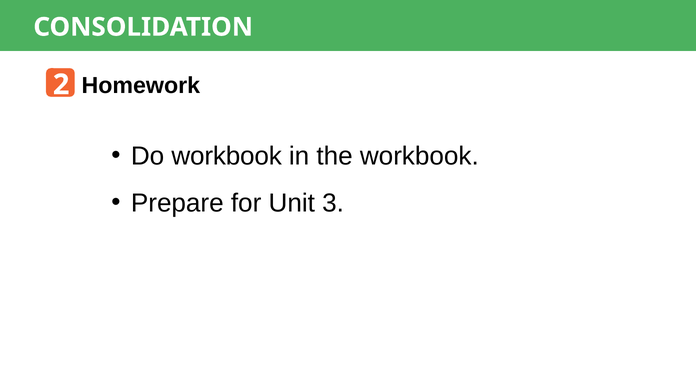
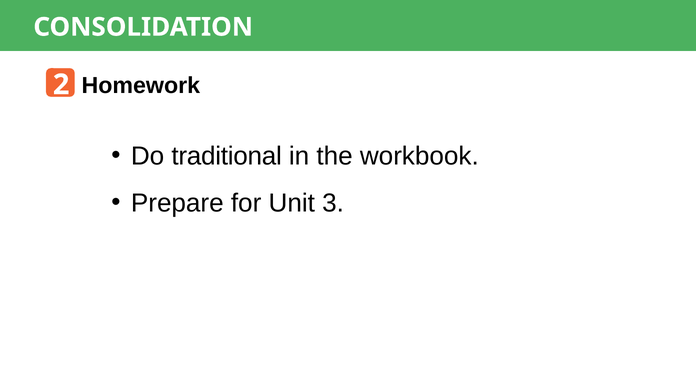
Do workbook: workbook -> traditional
